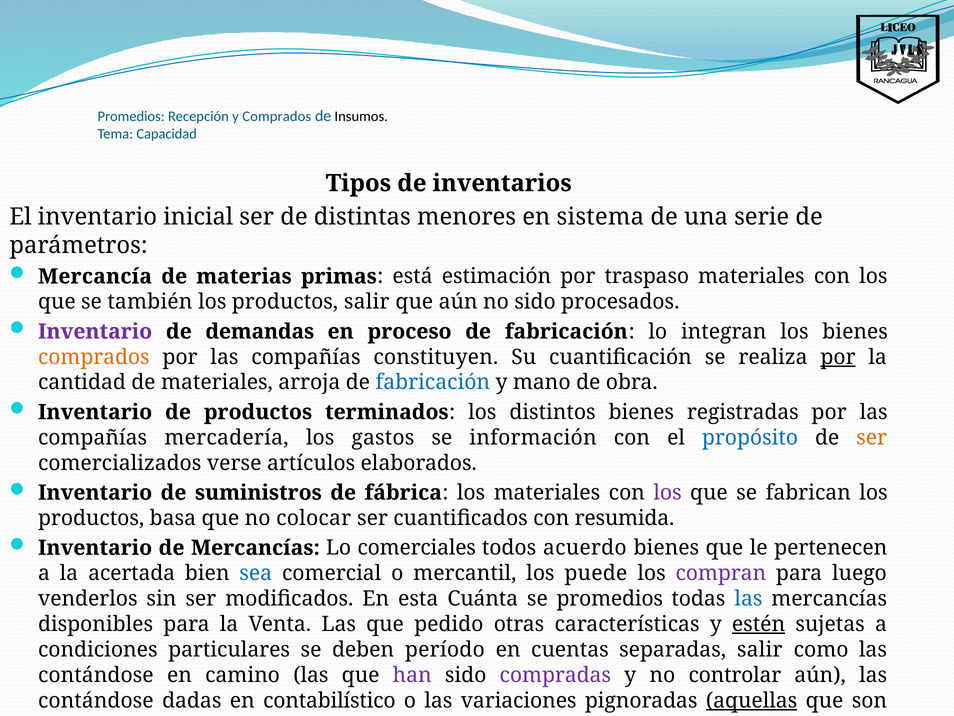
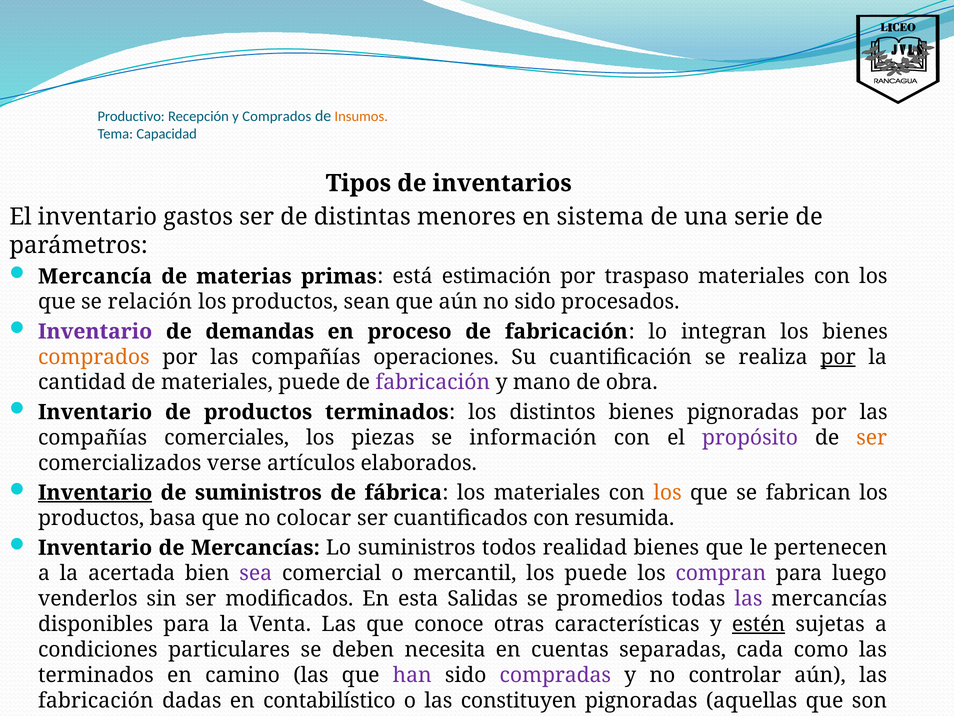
Promedios at (131, 116): Promedios -> Productivo
Insumos colour: black -> orange
inicial: inicial -> gastos
también: también -> relación
productos salir: salir -> sean
constituyen: constituyen -> operaciones
materiales arroja: arroja -> puede
fabricación at (433, 382) colour: blue -> purple
bienes registradas: registradas -> pignoradas
mercadería: mercadería -> comerciales
gastos: gastos -> piezas
propósito colour: blue -> purple
Inventario at (95, 492) underline: none -> present
los at (668, 492) colour: purple -> orange
Lo comerciales: comerciales -> suministros
acuerdo: acuerdo -> realidad
sea colour: blue -> purple
Cuánta: Cuánta -> Salidas
las at (748, 598) colour: blue -> purple
pedido: pedido -> conoce
período: período -> necesita
separadas salir: salir -> cada
contándose at (96, 675): contándose -> terminados
contándose at (96, 700): contándose -> fabricación
variaciones: variaciones -> constituyen
aquellas underline: present -> none
